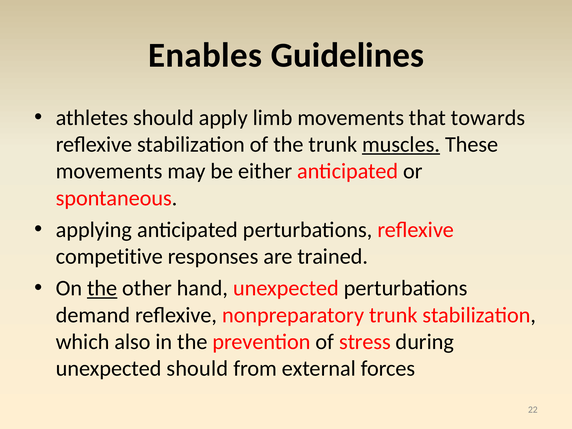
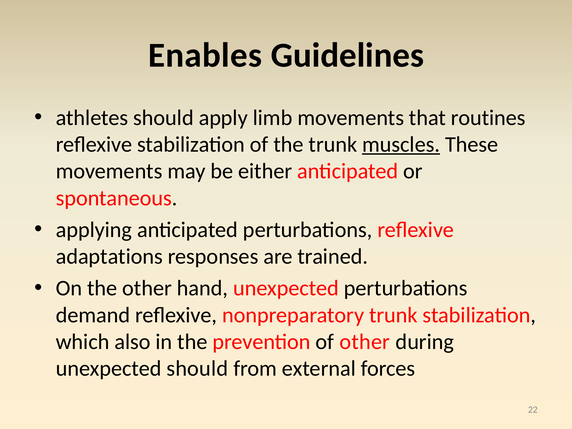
towards: towards -> routines
competitive: competitive -> adaptations
the at (102, 288) underline: present -> none
of stress: stress -> other
